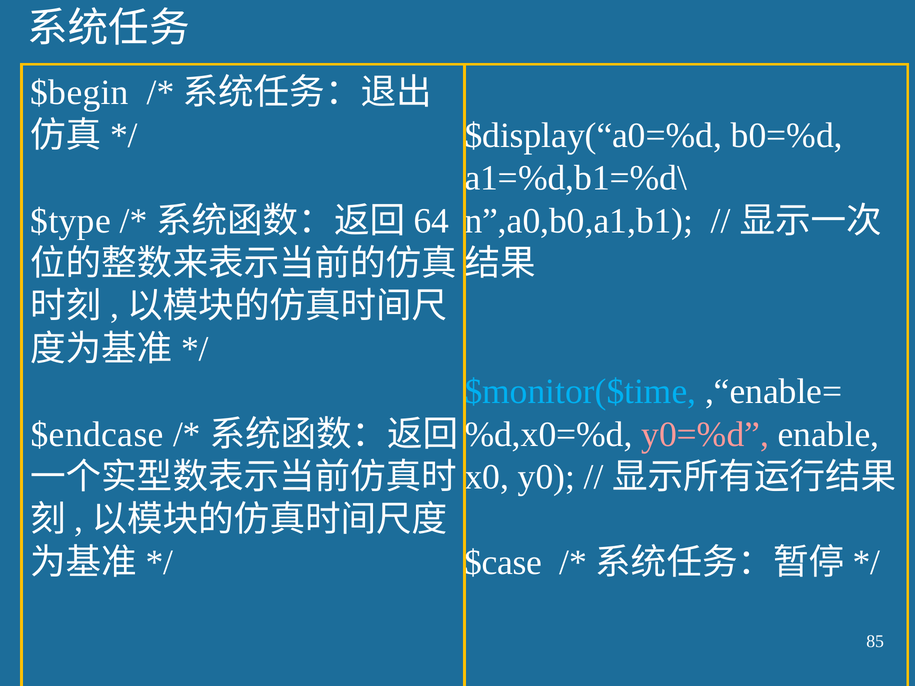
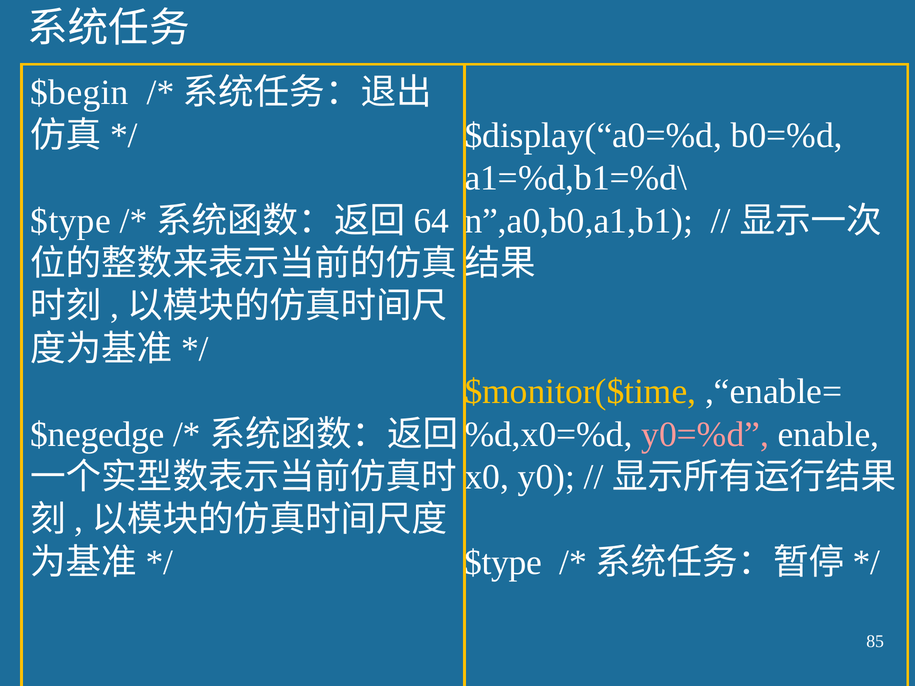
$monitor($time colour: light blue -> yellow
$endcase: $endcase -> $negedge
$case at (503, 563): $case -> $type
